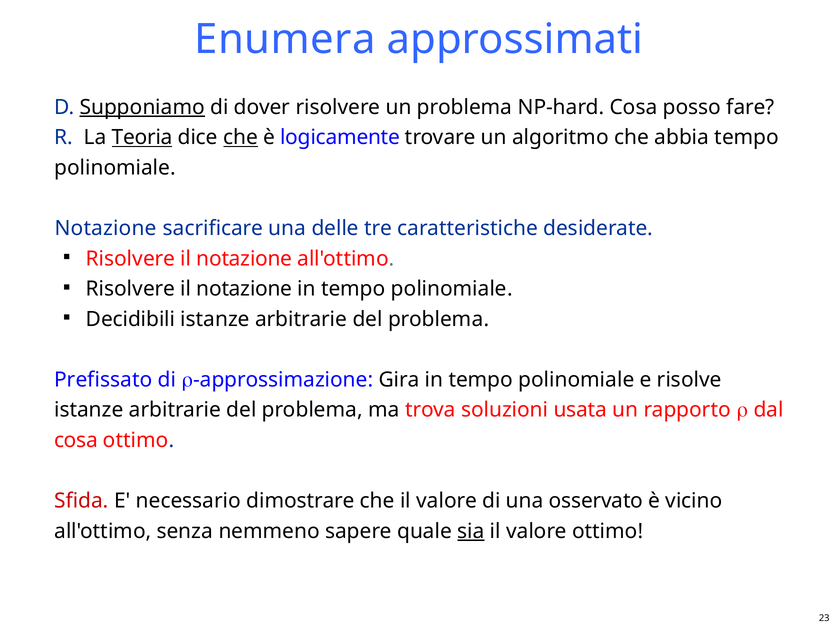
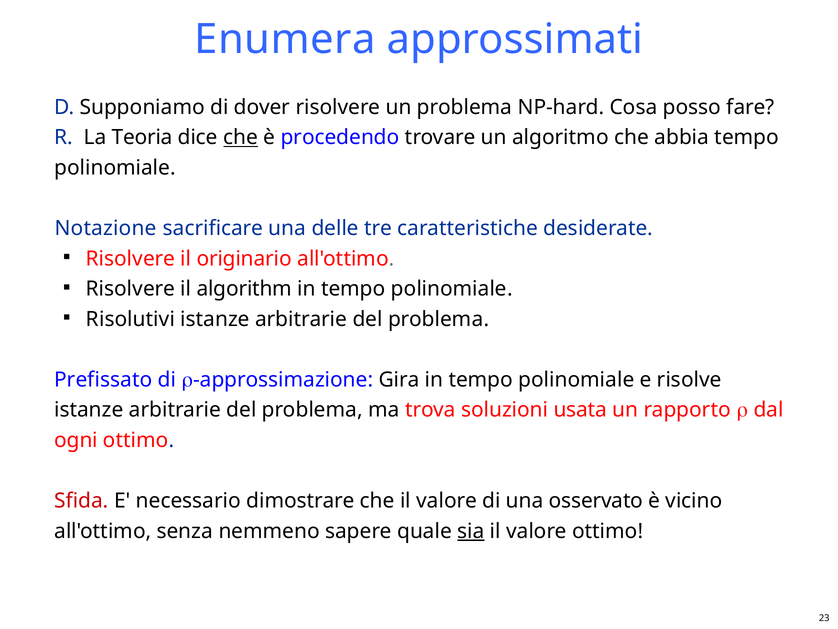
Supponiamo underline: present -> none
Teoria underline: present -> none
logicamente: logicamente -> procedendo
notazione at (244, 258): notazione -> originario
notazione at (244, 289): notazione -> algorithm
Decidibili: Decidibili -> Risolutivi
cosa at (76, 440): cosa -> ogni
